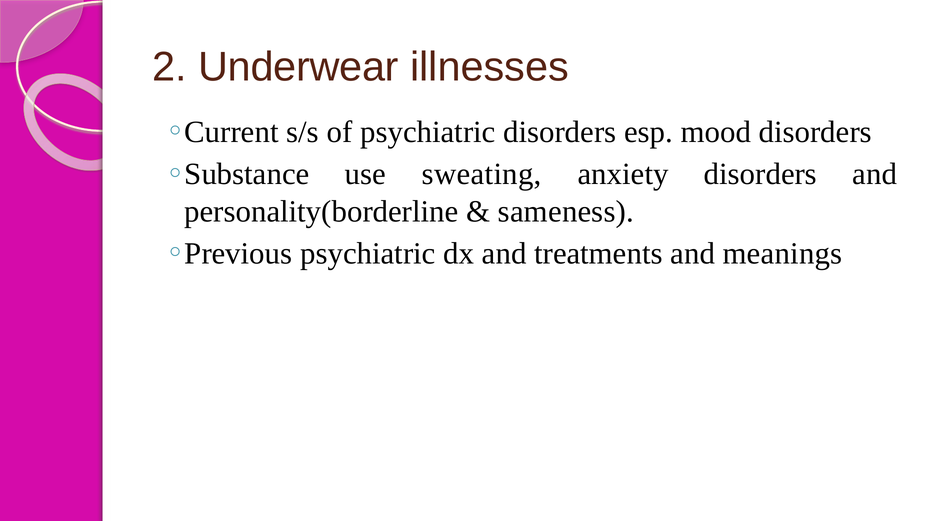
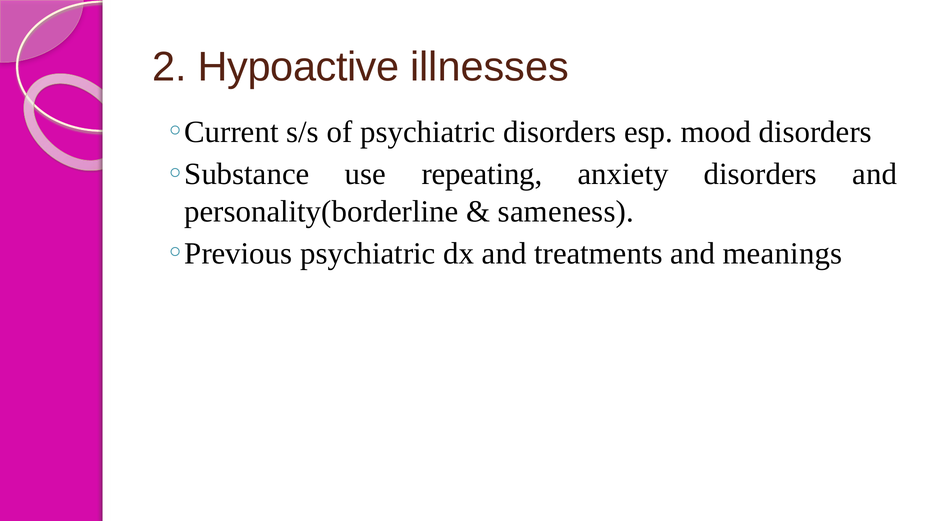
Underwear: Underwear -> Hypoactive
sweating: sweating -> repeating
